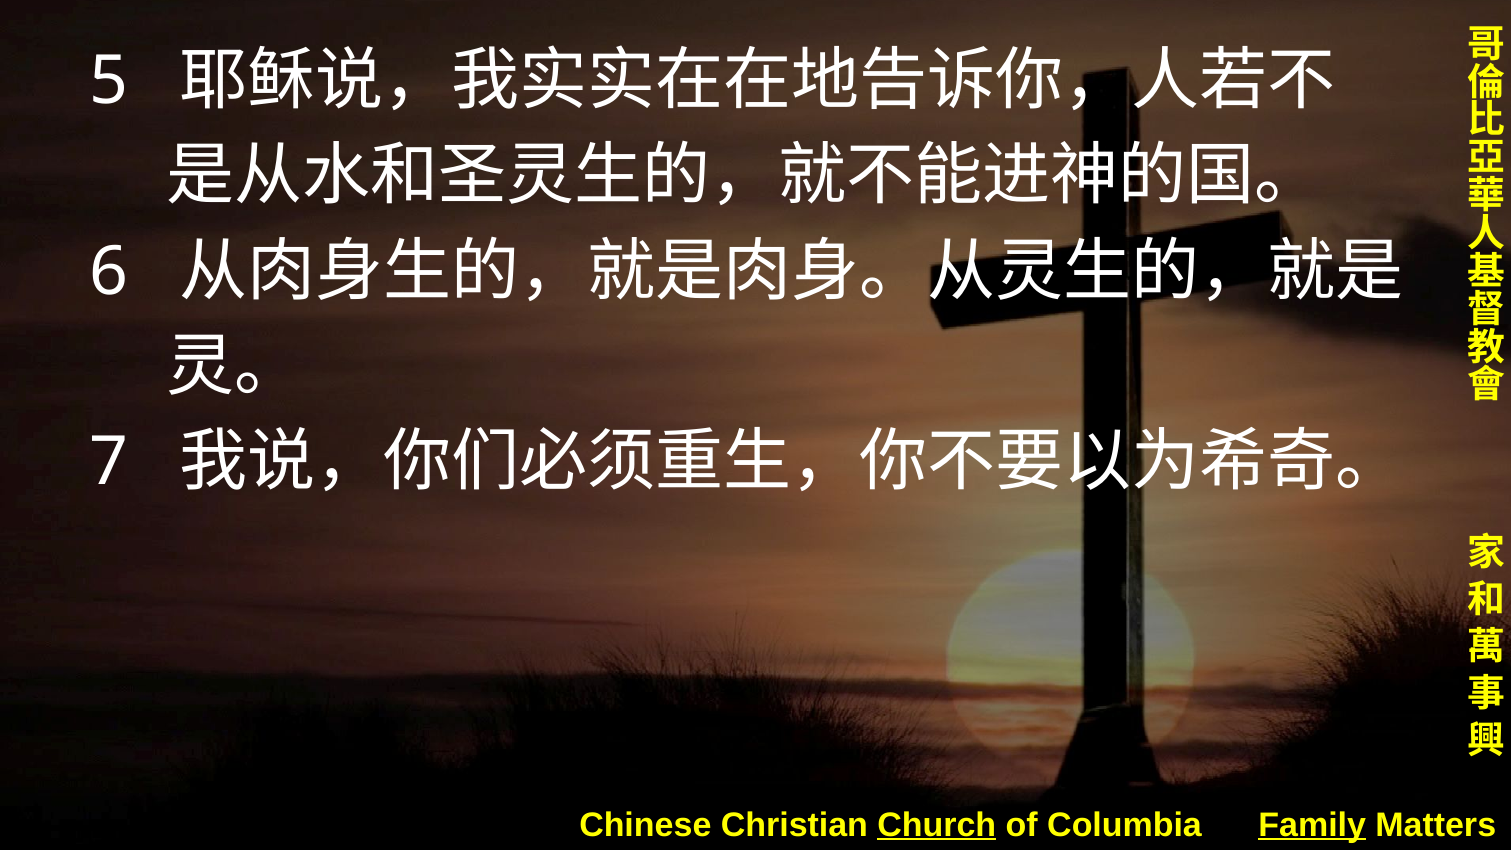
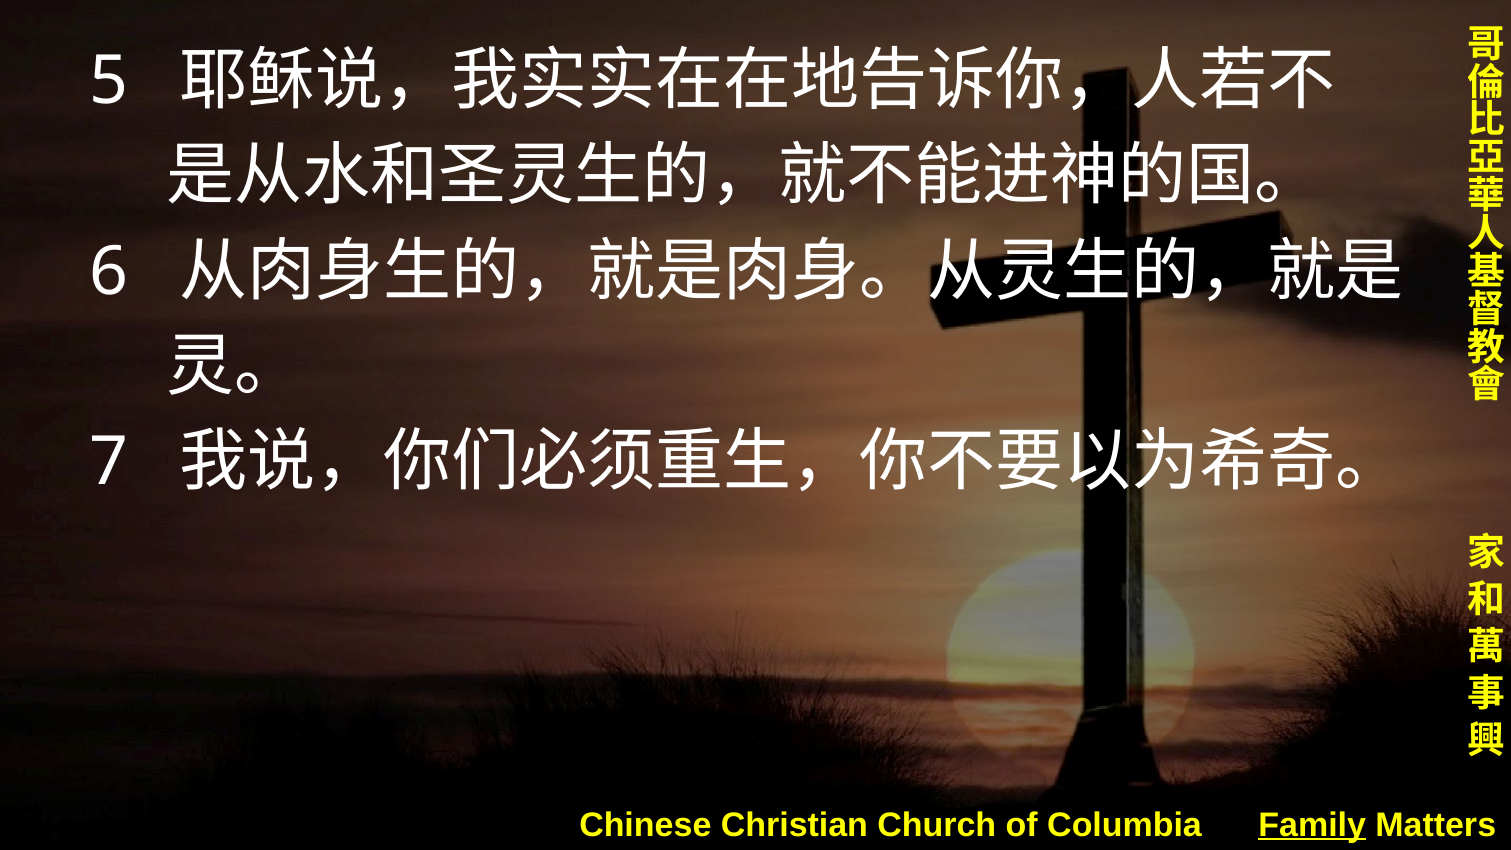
Church underline: present -> none
